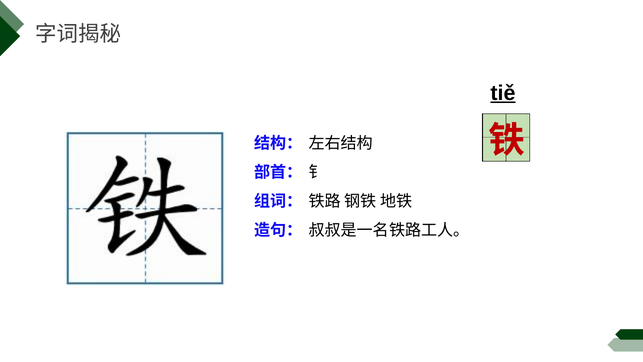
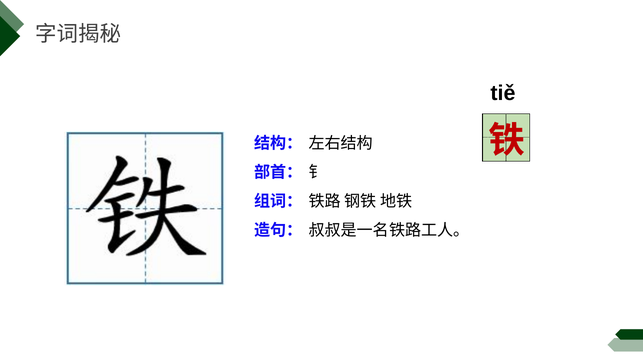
tiě underline: present -> none
